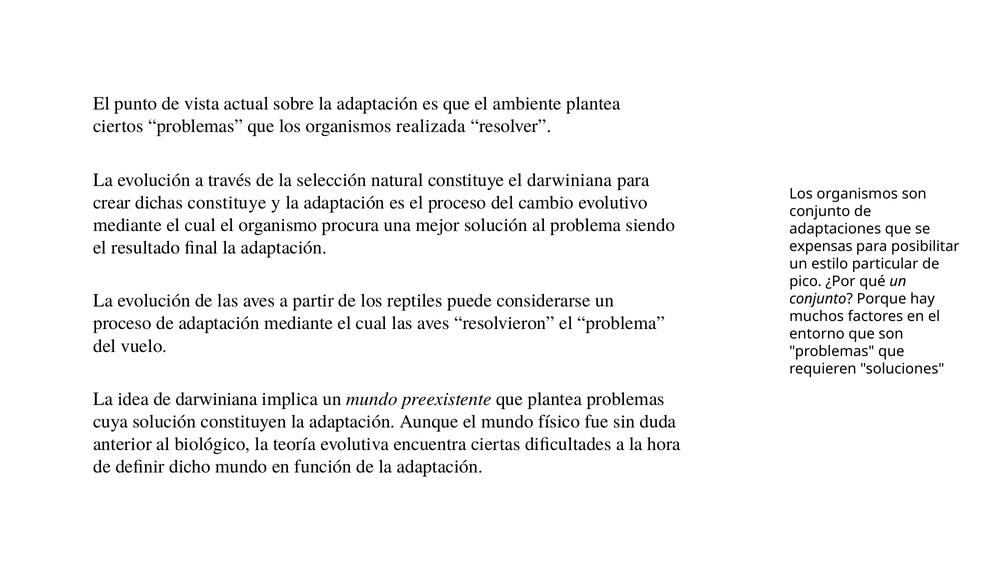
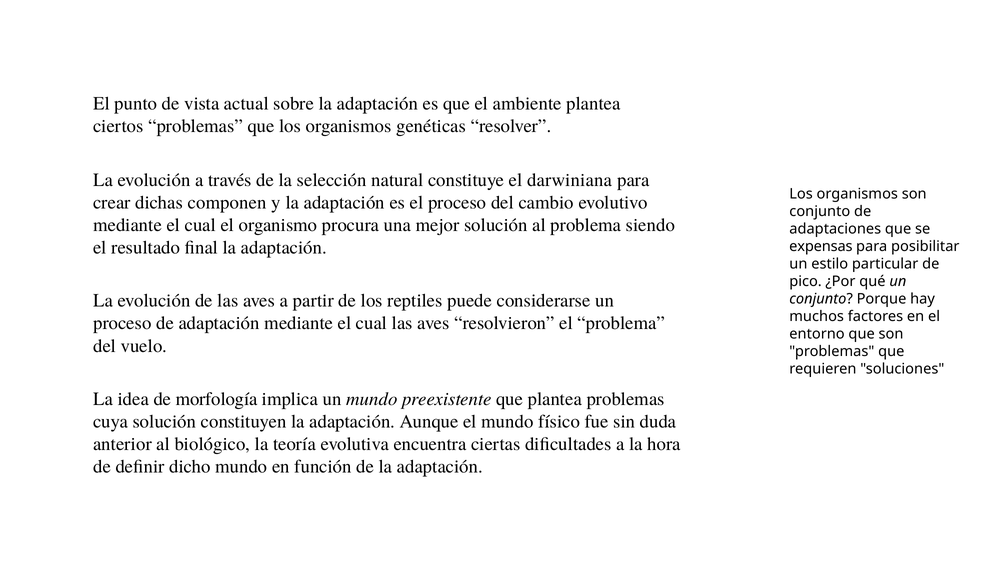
realizada: realizada -> genéticas
dichas constituye: constituye -> componen
de darwiniana: darwiniana -> morfología
